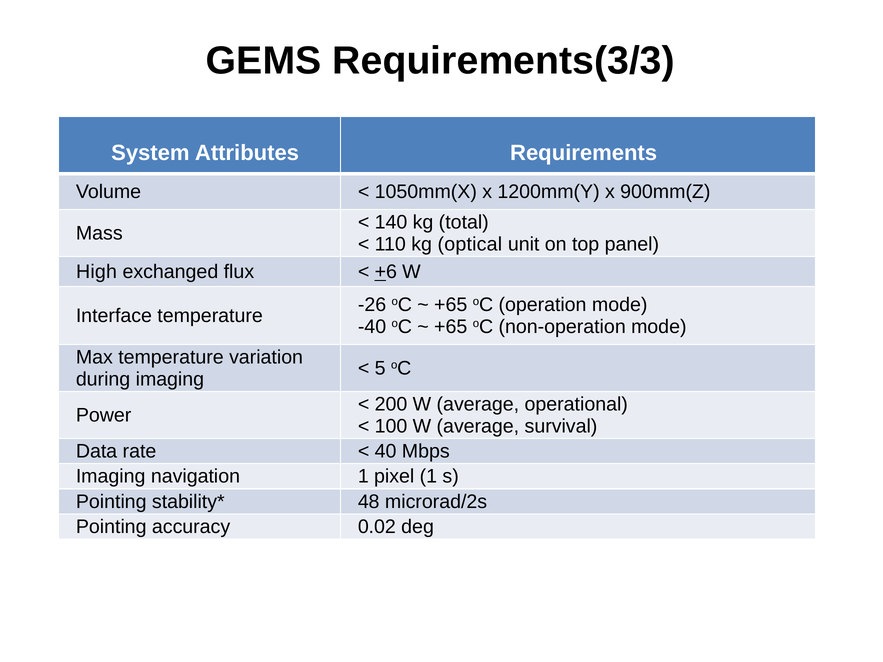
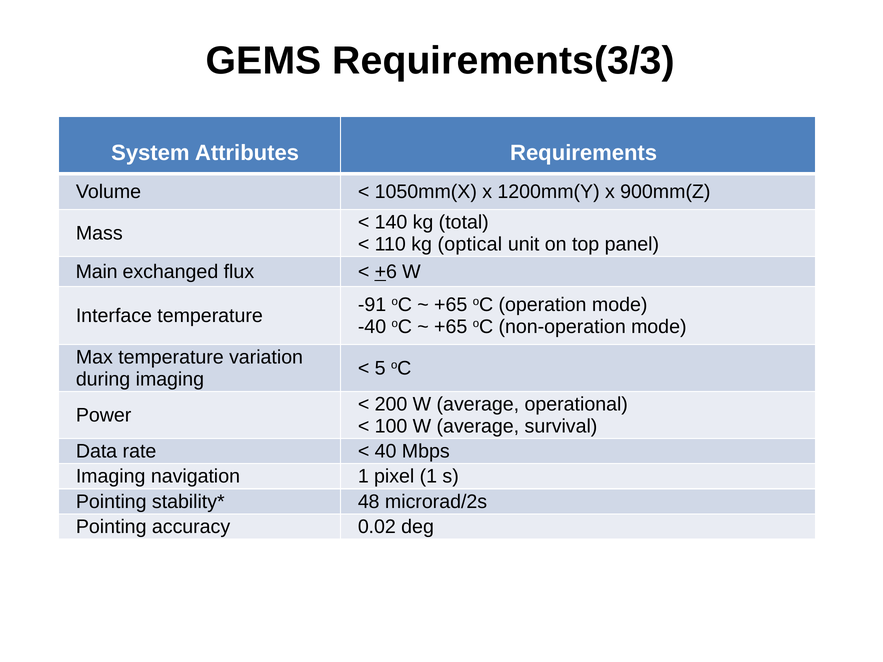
High: High -> Main
-26: -26 -> -91
